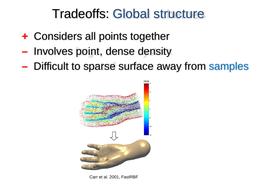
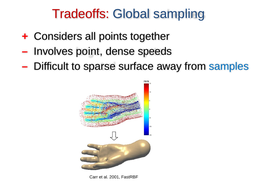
Tradeoffs colour: black -> red
structure: structure -> sampling
density: density -> speeds
